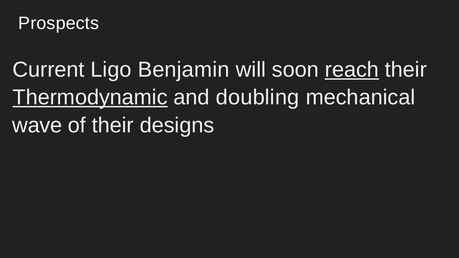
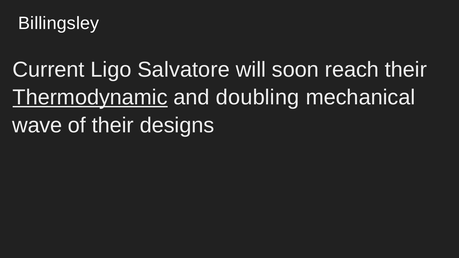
Prospects: Prospects -> Billingsley
Benjamin: Benjamin -> Salvatore
reach underline: present -> none
